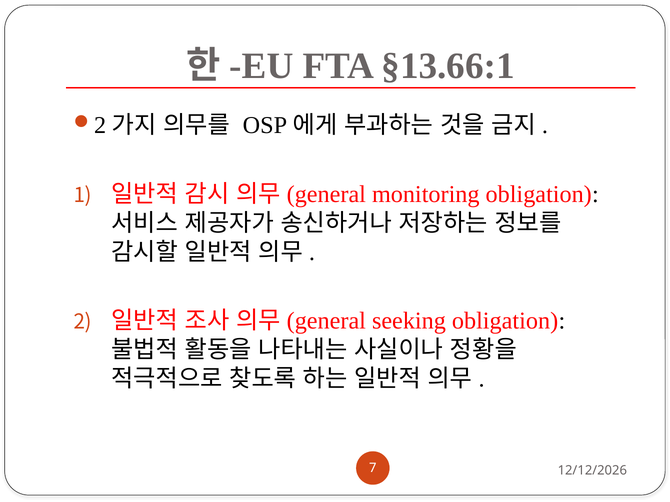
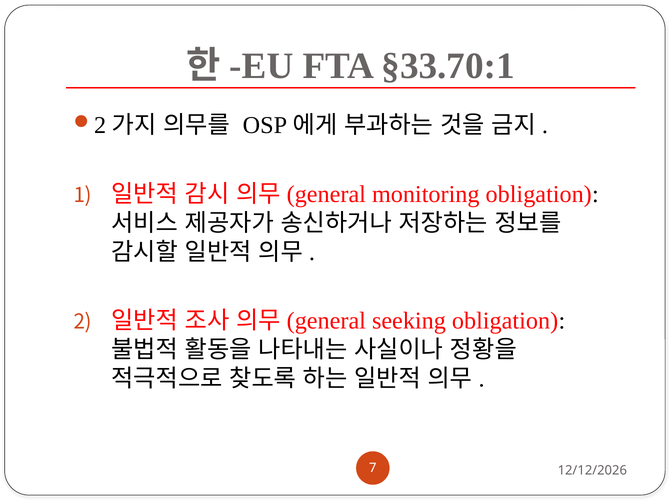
§13.66:1: §13.66:1 -> §33.70:1
